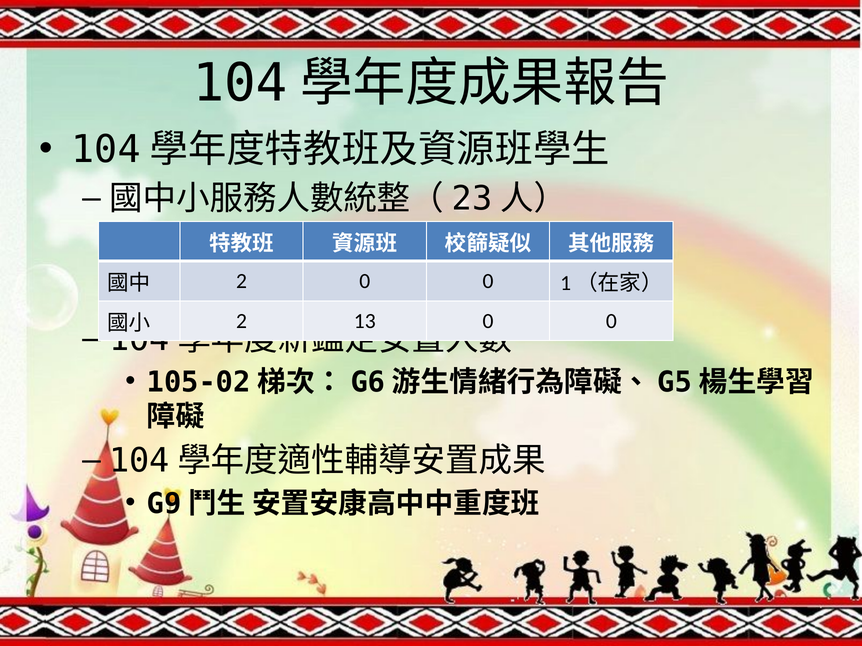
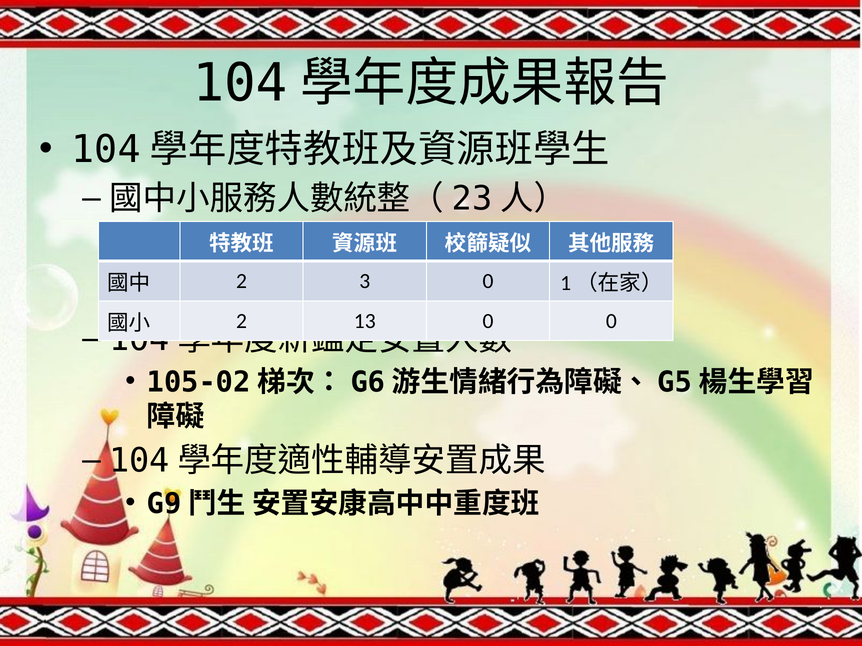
2 0: 0 -> 3
